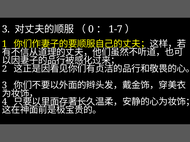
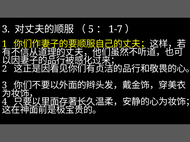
0: 0 -> 5
